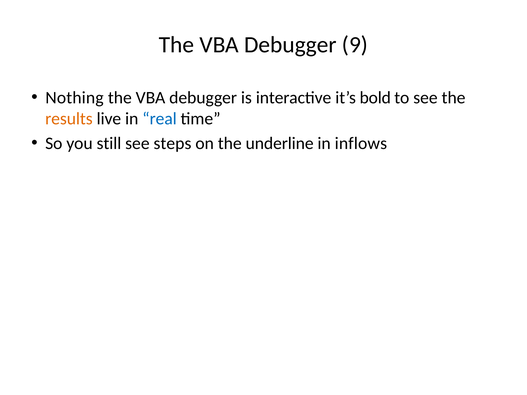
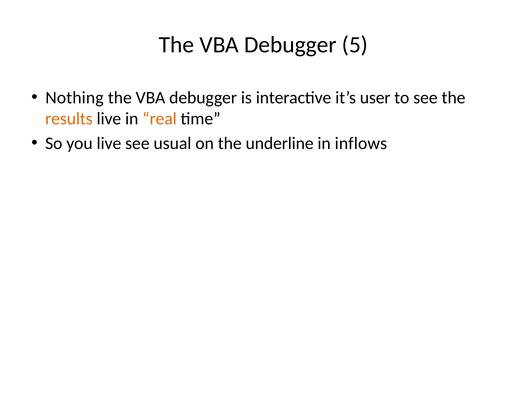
9: 9 -> 5
bold: bold -> user
real colour: blue -> orange
you still: still -> live
steps: steps -> usual
